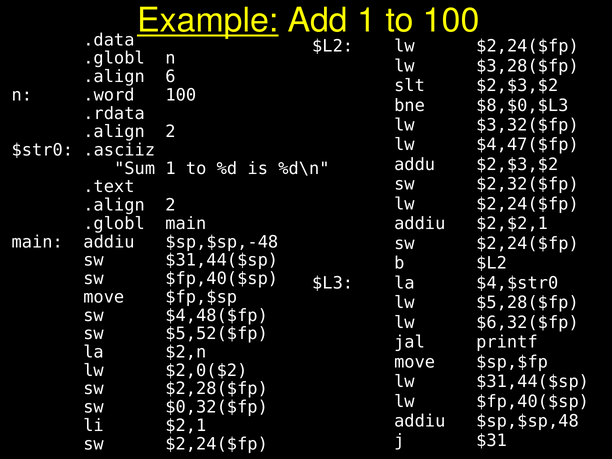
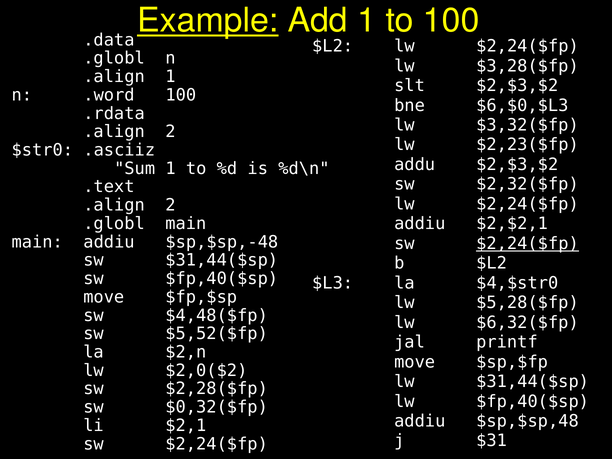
.align 6: 6 -> 1
$8,$0,$L3: $8,$0,$L3 -> $6,$0,$L3
$4,47($fp: $4,47($fp -> $2,23($fp
$2,24($fp at (527, 244) underline: none -> present
